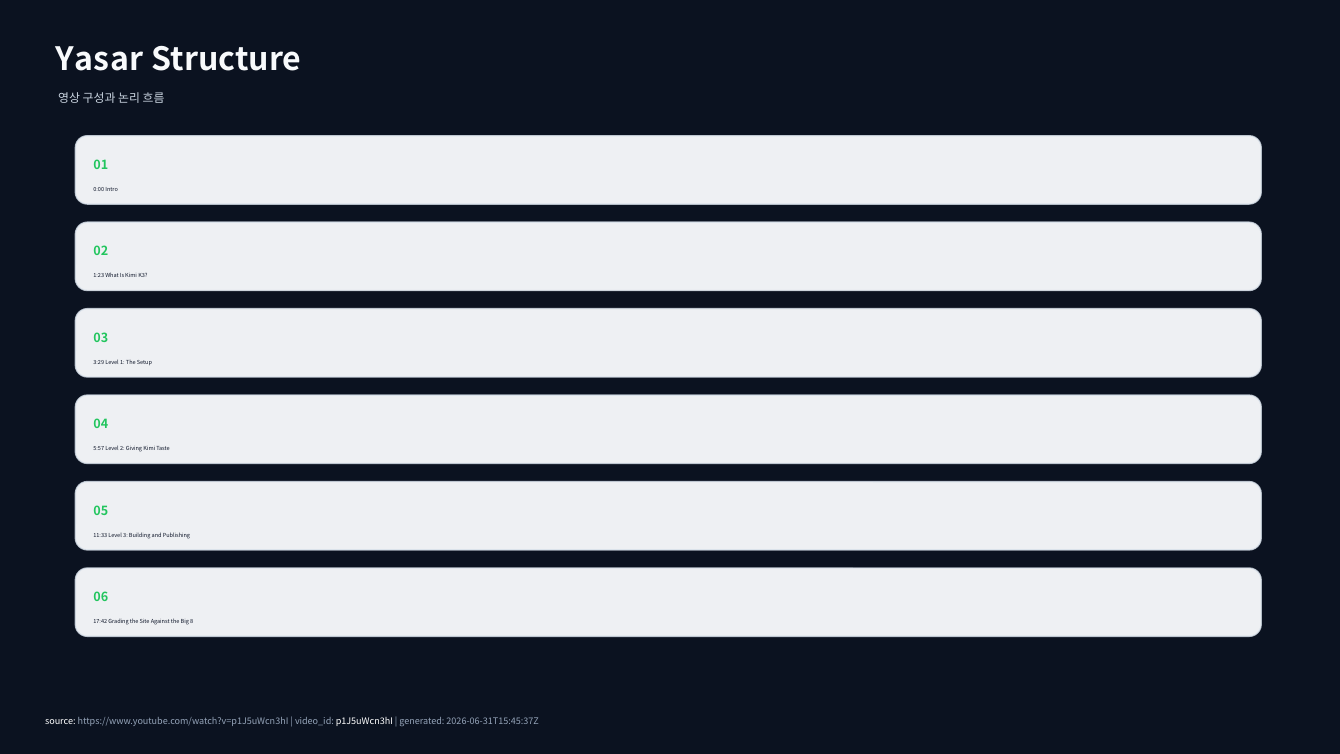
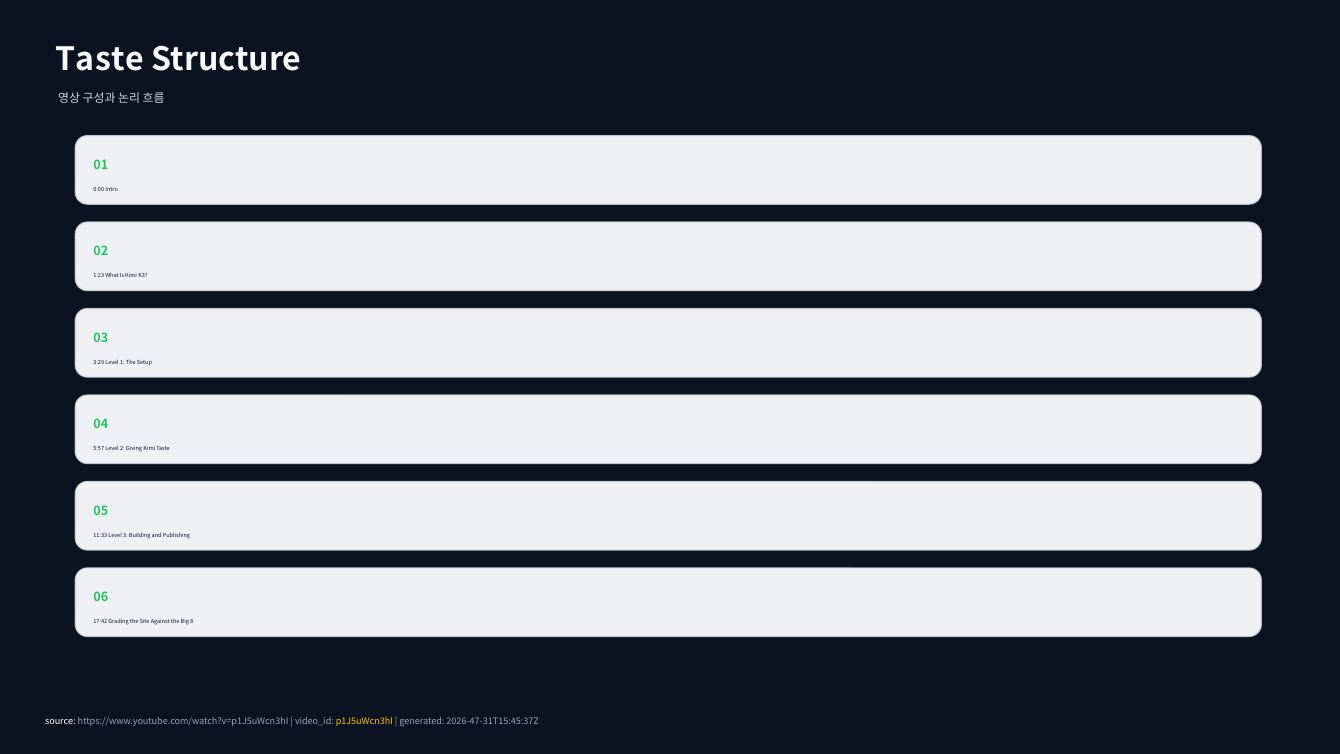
Yasar at (100, 60): Yasar -> Taste
p1J5uWcn3hI colour: white -> yellow
2026-06-31T15:45:37Z: 2026-06-31T15:45:37Z -> 2026-47-31T15:45:37Z
